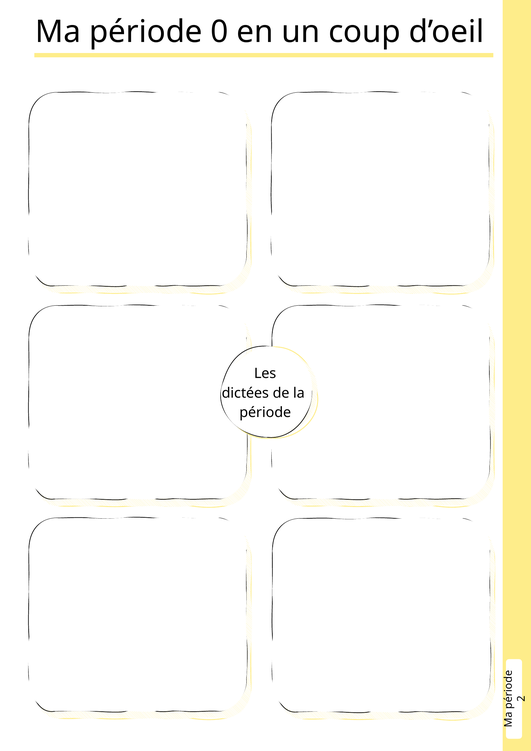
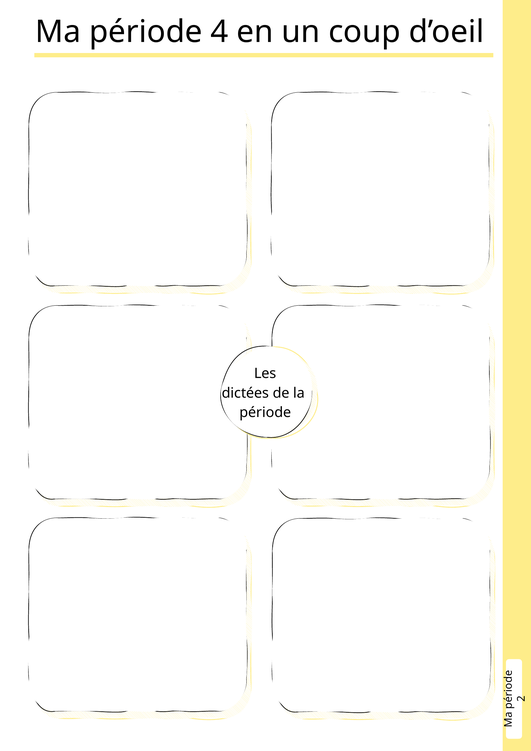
0: 0 -> 4
